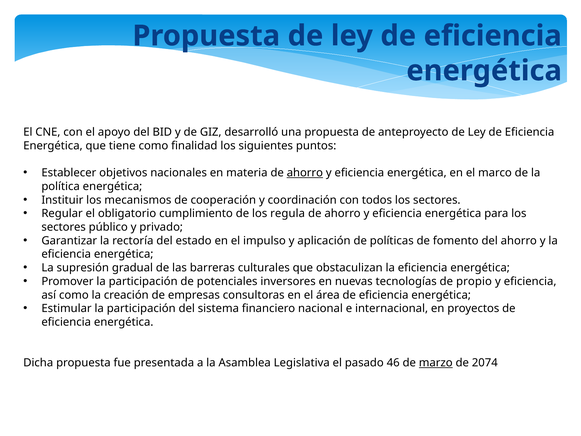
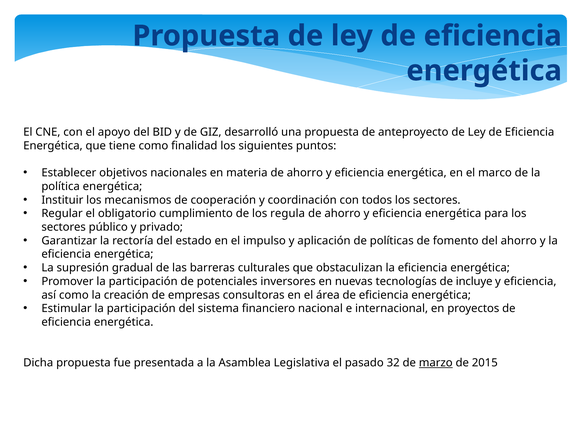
ahorro at (305, 173) underline: present -> none
propio: propio -> incluye
46: 46 -> 32
2074: 2074 -> 2015
